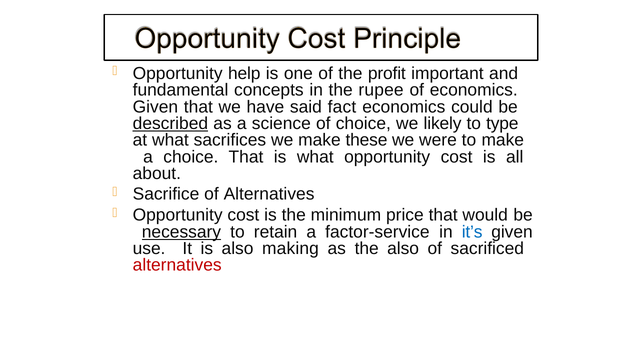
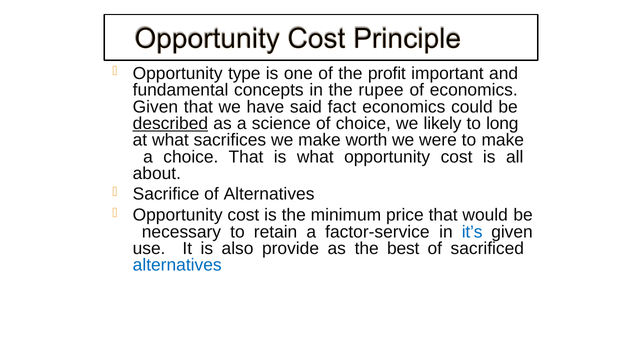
help: help -> type
type: type -> long
these: these -> worth
necessary underline: present -> none
making: making -> provide
the also: also -> best
alternatives at (177, 265) colour: red -> blue
